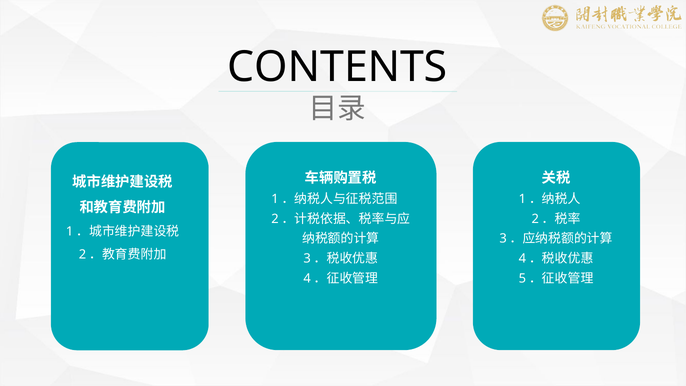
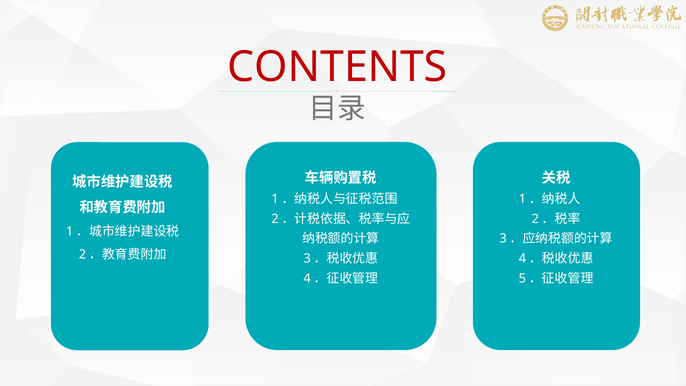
CONTENTS colour: black -> red
